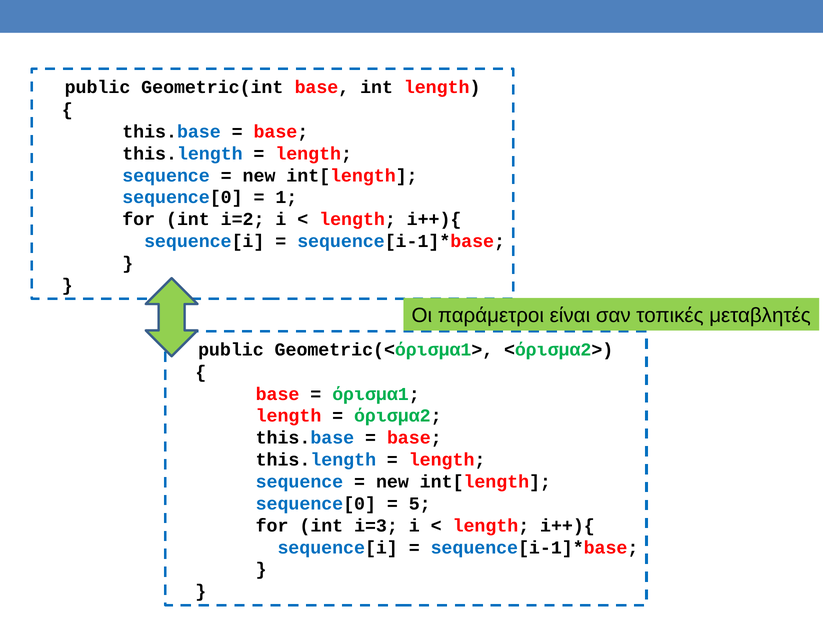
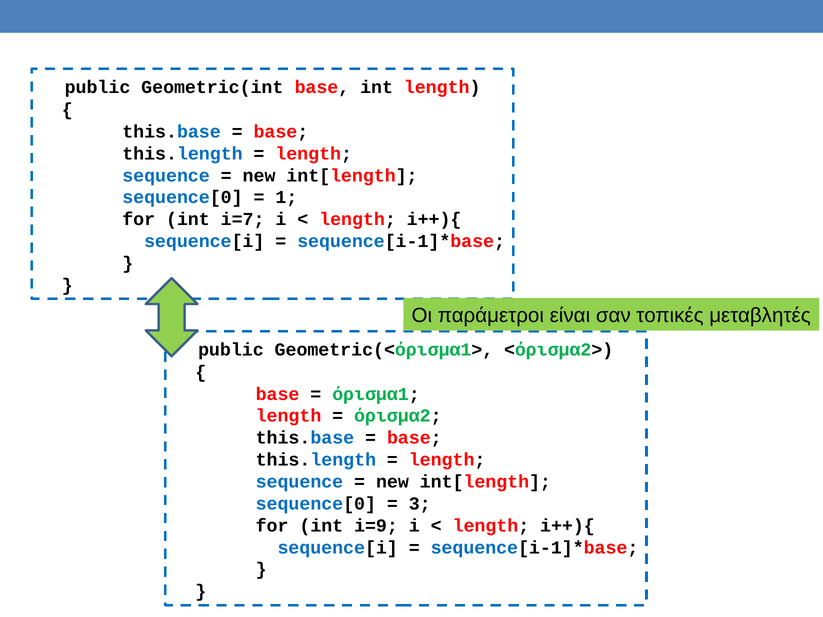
i=2: i=2 -> i=7
5: 5 -> 3
i=3: i=3 -> i=9
